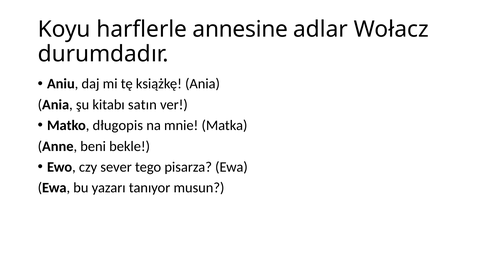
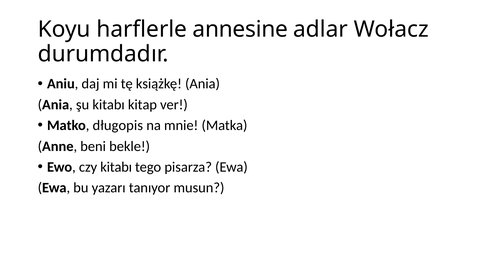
satın: satın -> kitap
czy sever: sever -> kitabı
